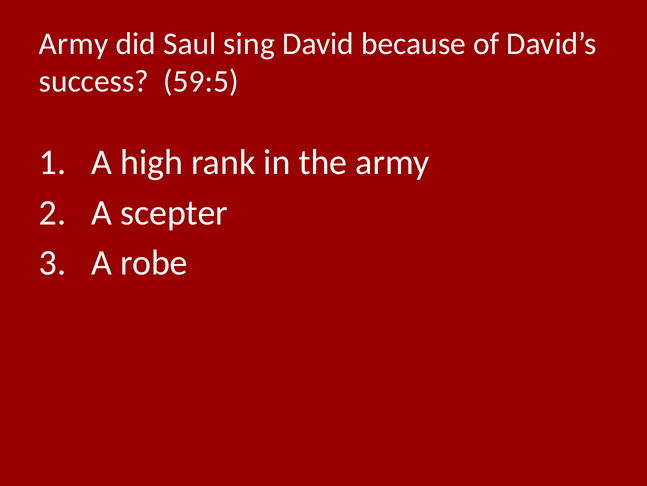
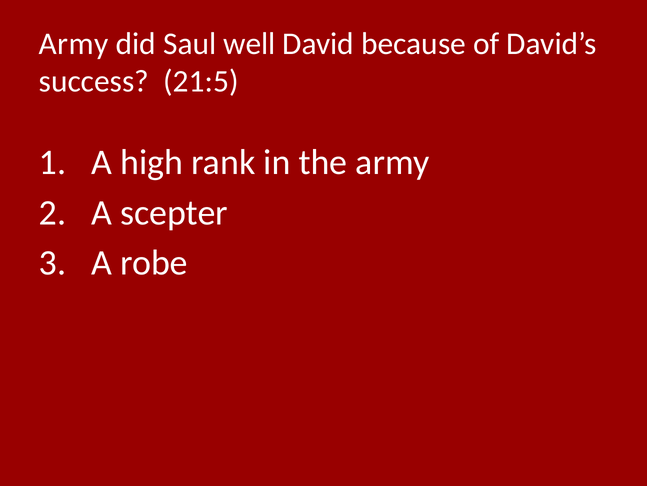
sing: sing -> well
59:5: 59:5 -> 21:5
